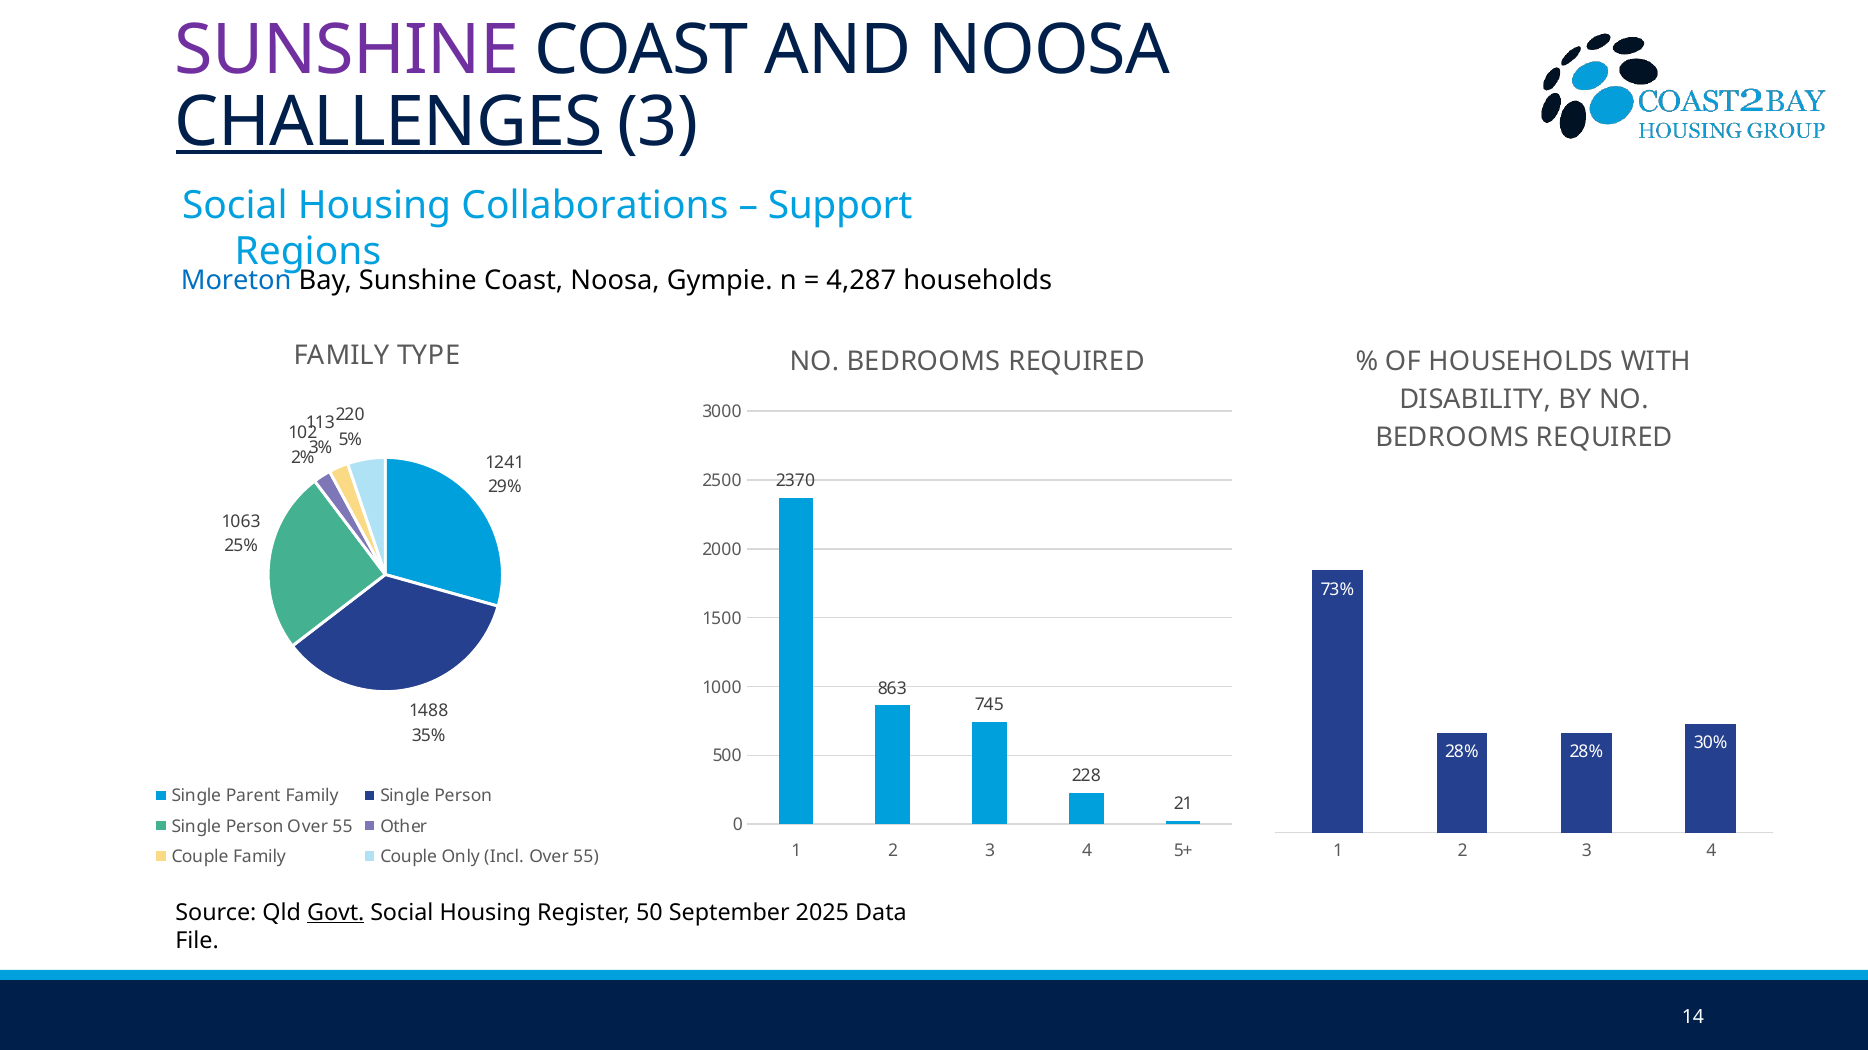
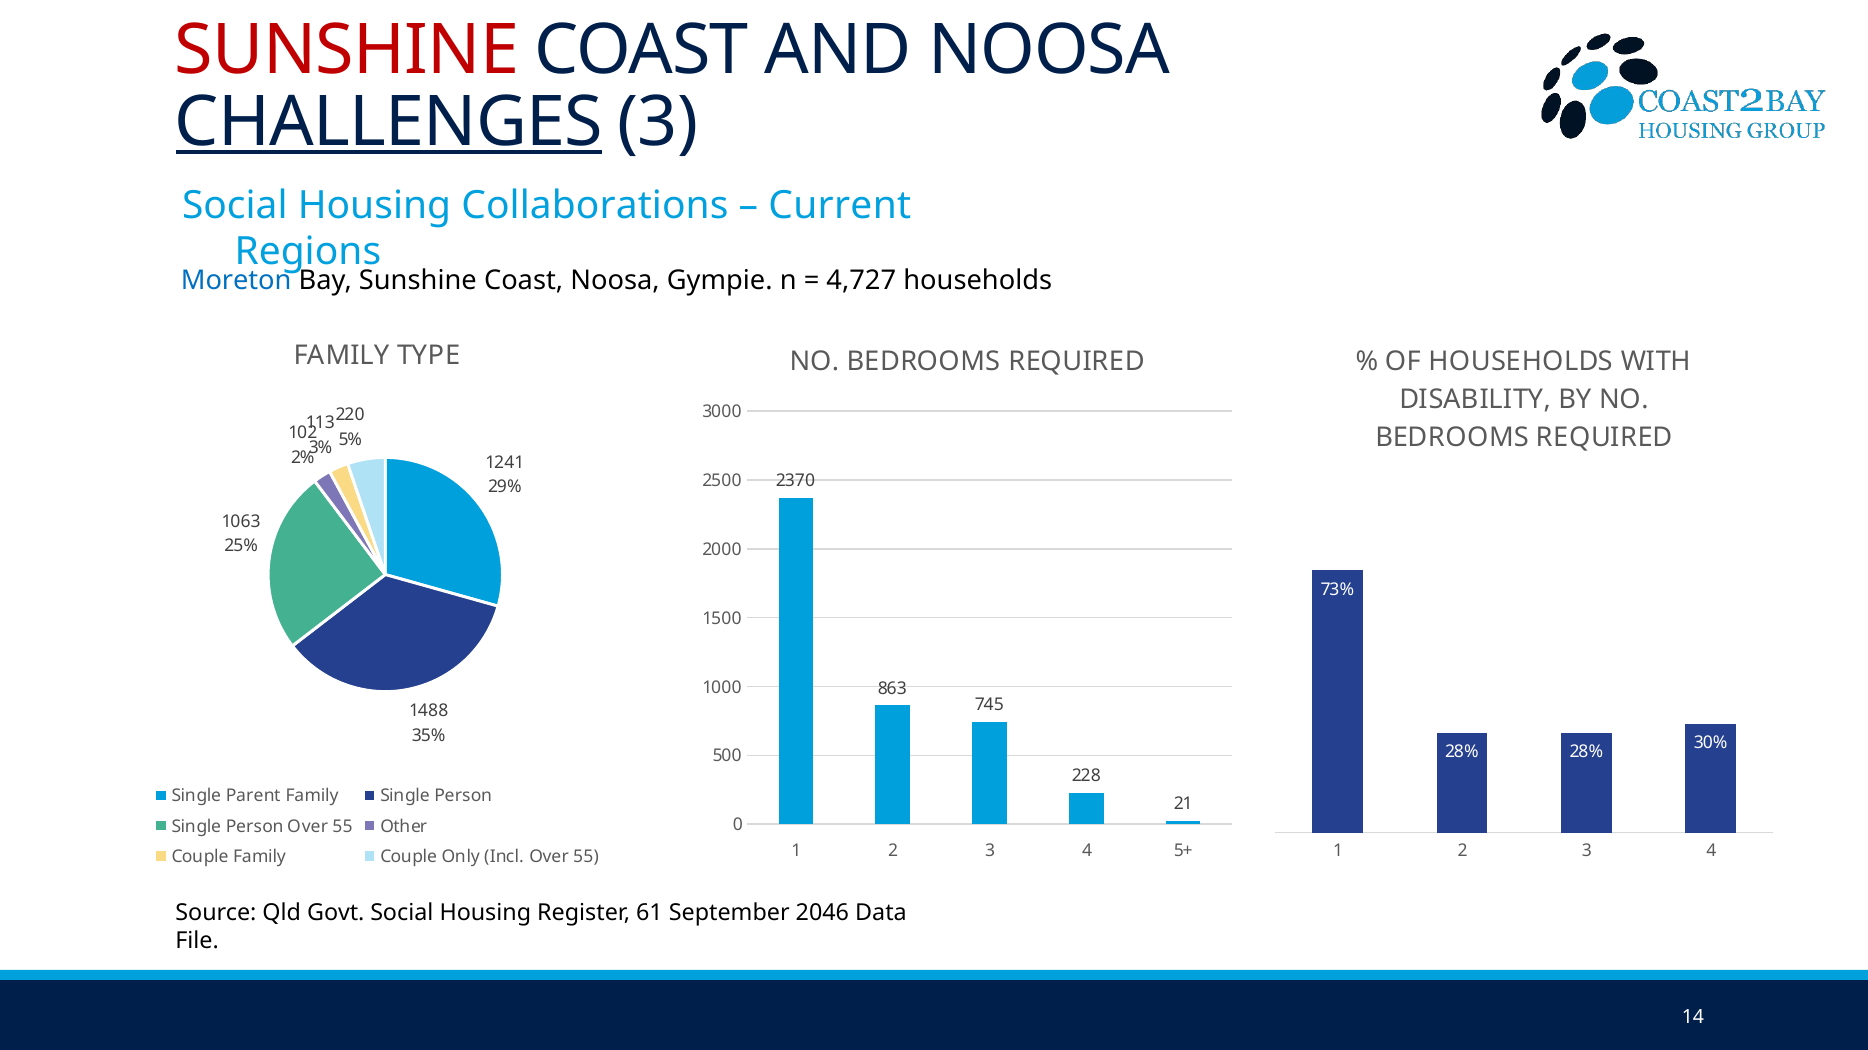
SUNSHINE at (347, 51) colour: purple -> red
Support: Support -> Current
4,287: 4,287 -> 4,727
Govt underline: present -> none
50: 50 -> 61
2025: 2025 -> 2046
